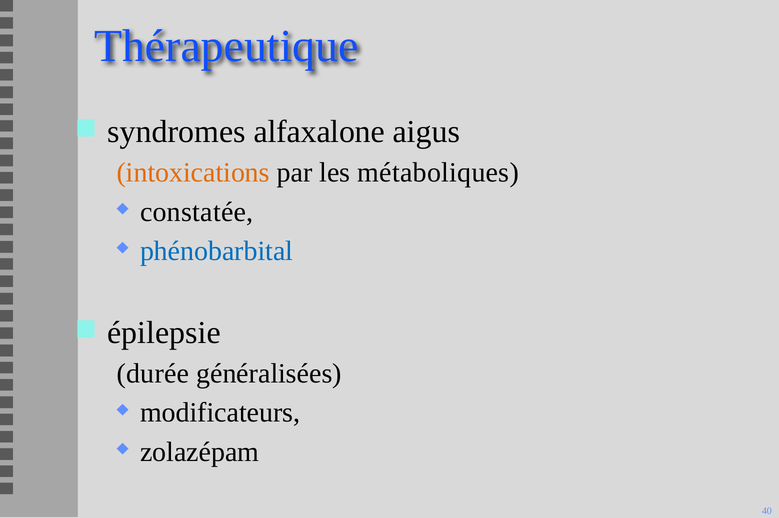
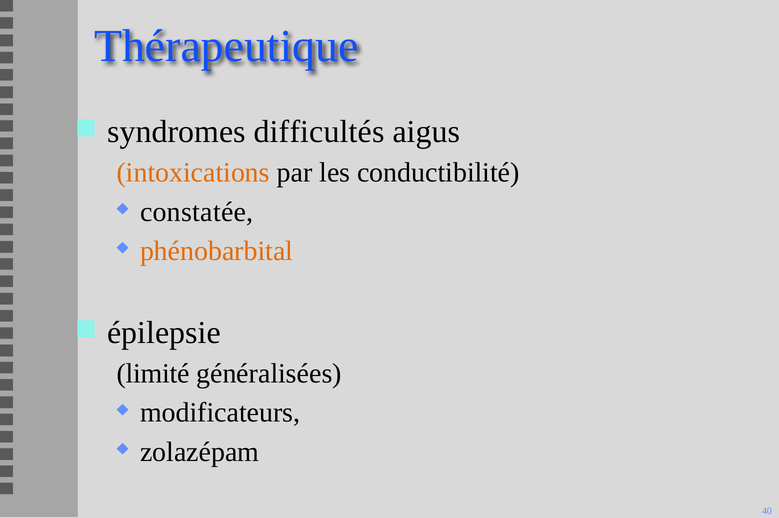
alfaxalone: alfaxalone -> difficultés
métaboliques: métaboliques -> conductibilité
phénobarbital colour: blue -> orange
durée: durée -> limité
